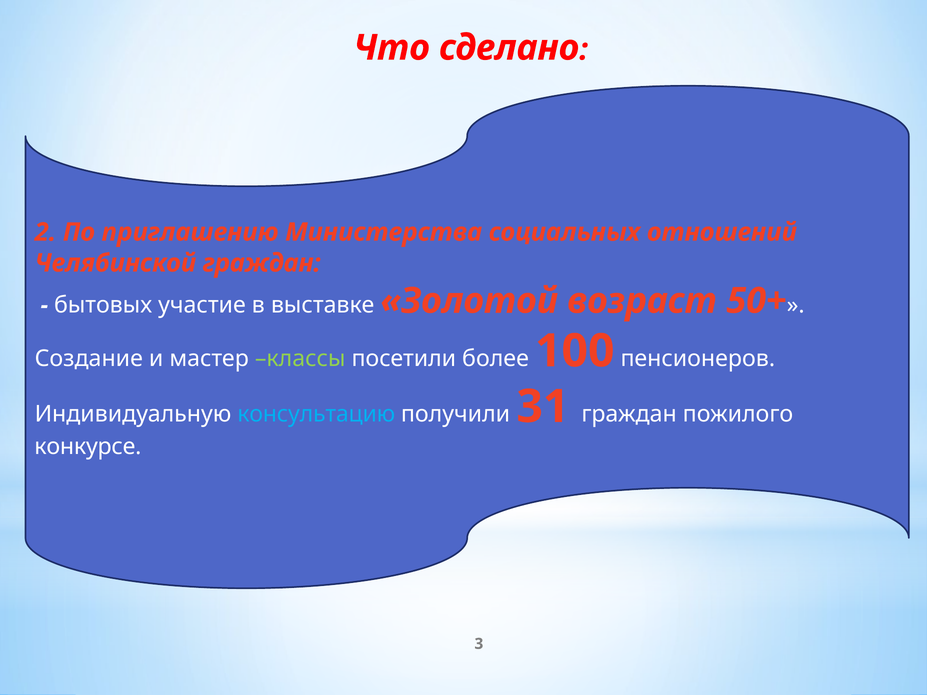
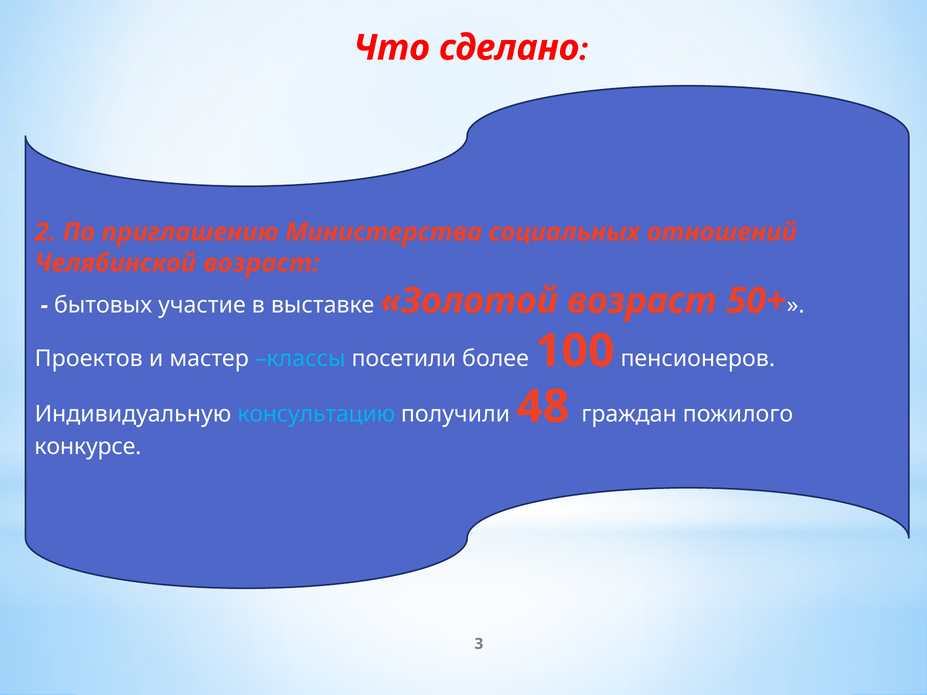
Челябинской граждан: граждан -> возраст
Создание: Создание -> Проектов
классы colour: light green -> light blue
31: 31 -> 48
